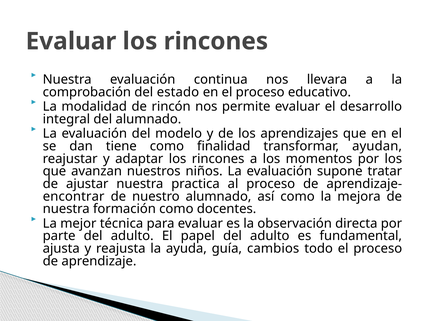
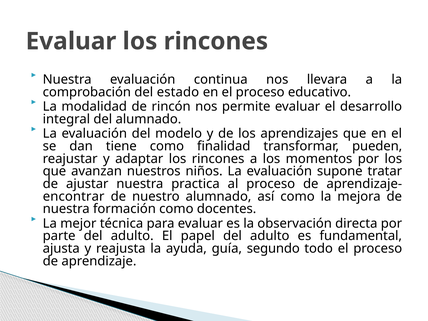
ayudan: ayudan -> pueden
cambios: cambios -> segundo
